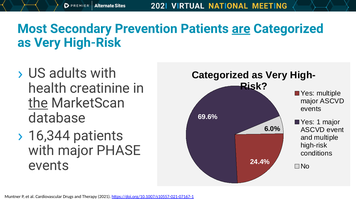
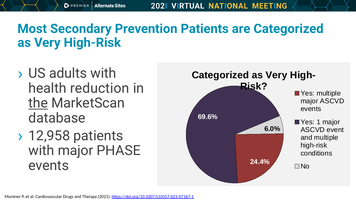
are underline: present -> none
creatinine: creatinine -> reduction
16,344: 16,344 -> 12,958
